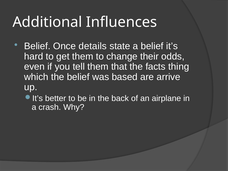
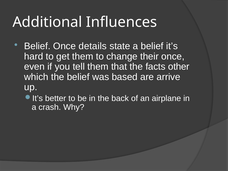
their odds: odds -> once
thing: thing -> other
